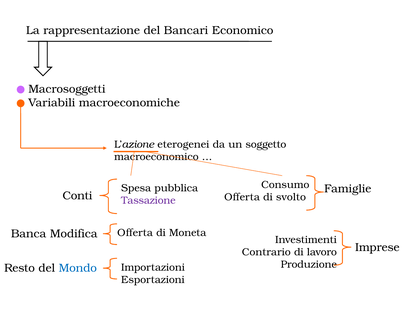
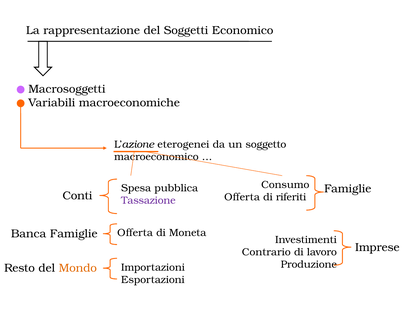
Bancari: Bancari -> Soggetti
svolto: svolto -> riferiti
Banca Modifica: Modifica -> Famiglie
Mondo colour: blue -> orange
